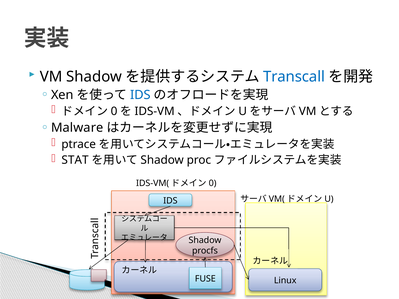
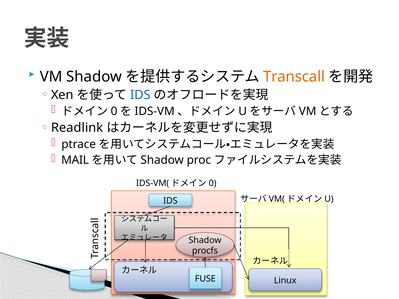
Transcall colour: blue -> orange
Malware: Malware -> Readlink
STAT: STAT -> MAIL
